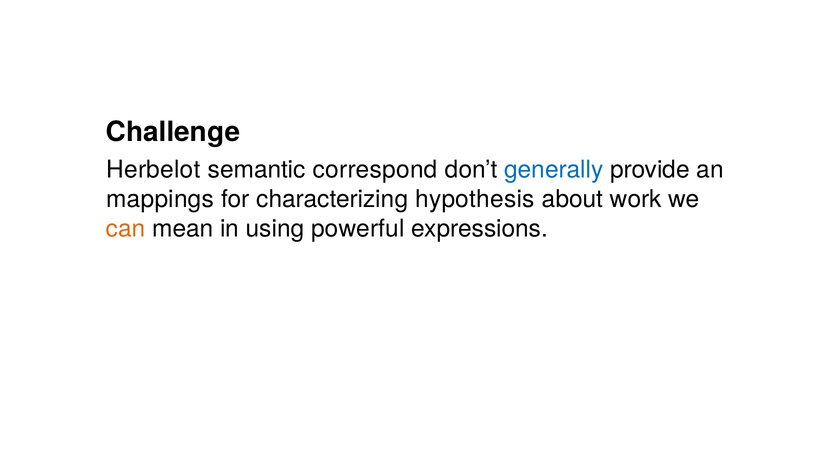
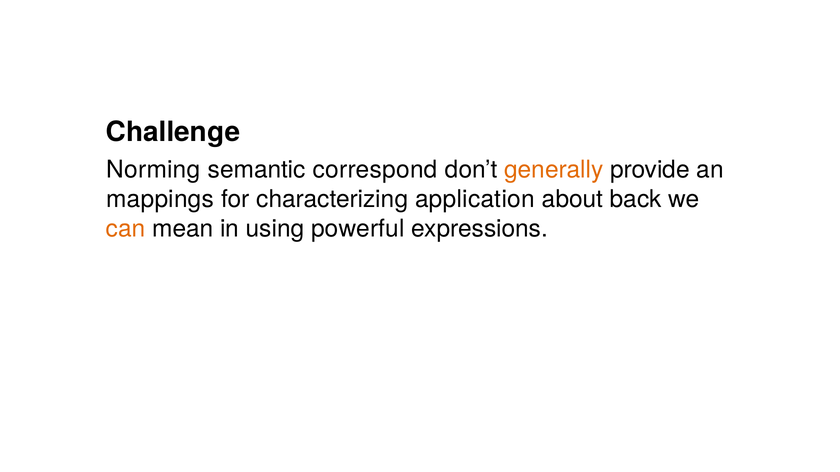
Herbelot: Herbelot -> Norming
generally colour: blue -> orange
hypothesis: hypothesis -> application
work: work -> back
